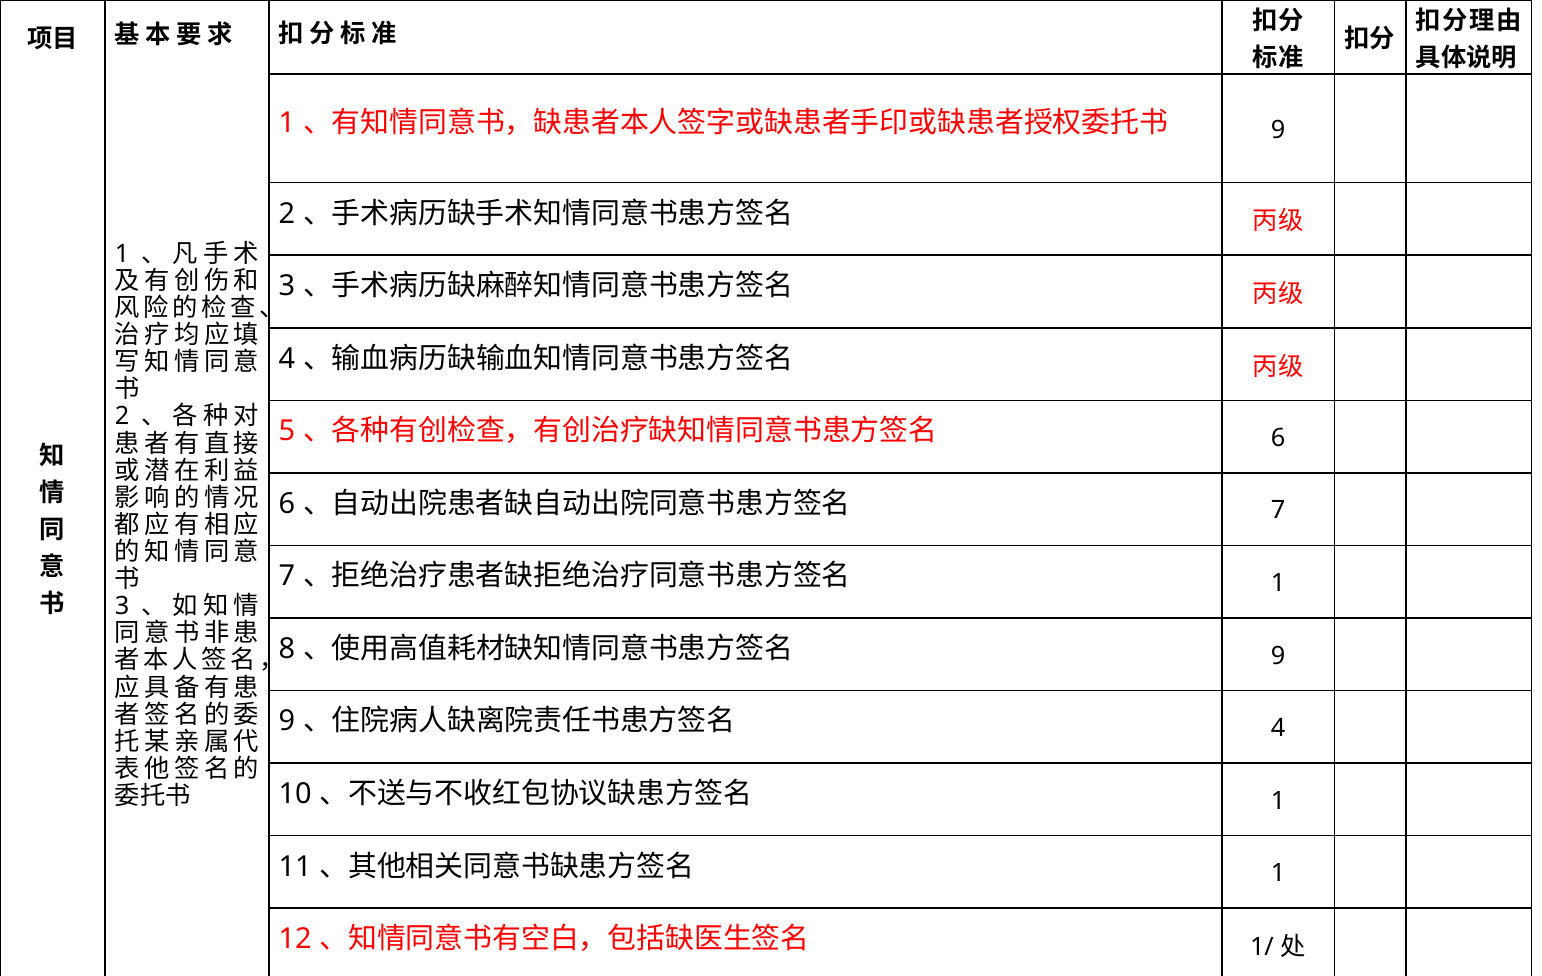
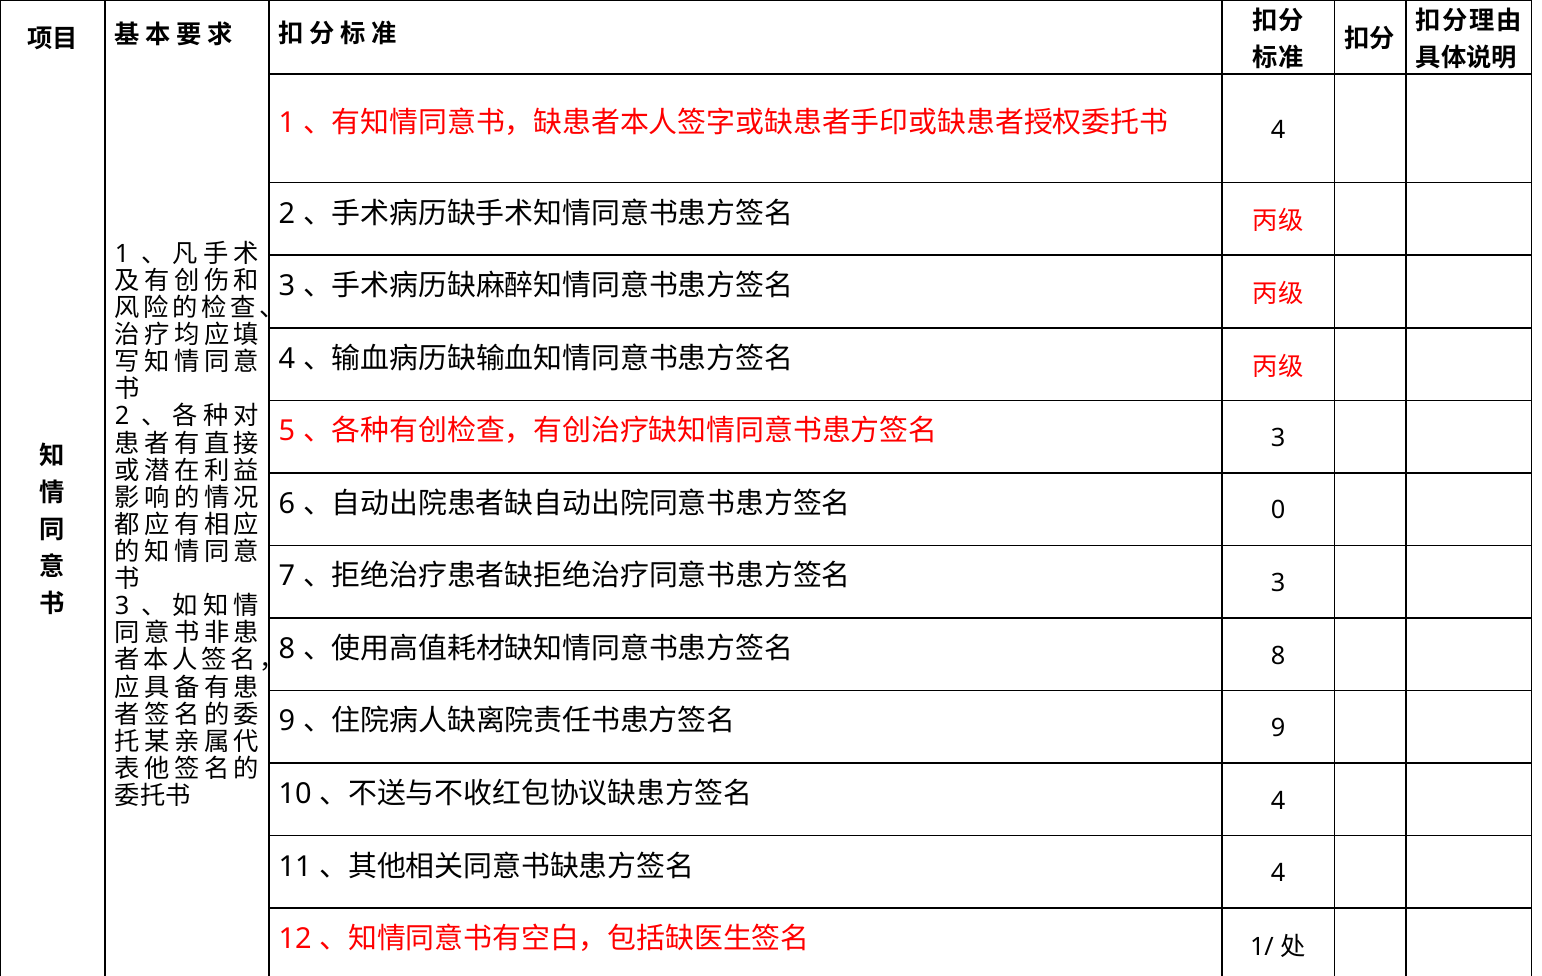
9 at (1278, 130): 9 -> 4
6 at (1278, 438): 6 -> 3
7 at (1278, 510): 7 -> 0
1 at (1278, 583): 1 -> 3
9 at (1278, 656): 9 -> 8
4 at (1278, 728): 4 -> 9
1 at (1278, 801): 1 -> 4
1 at (1278, 873): 1 -> 4
